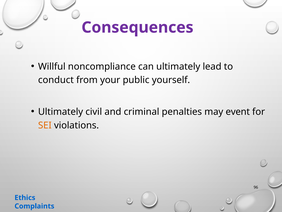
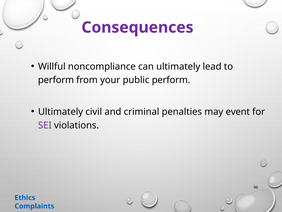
conduct at (56, 80): conduct -> perform
public yourself: yourself -> perform
SEI colour: orange -> purple
